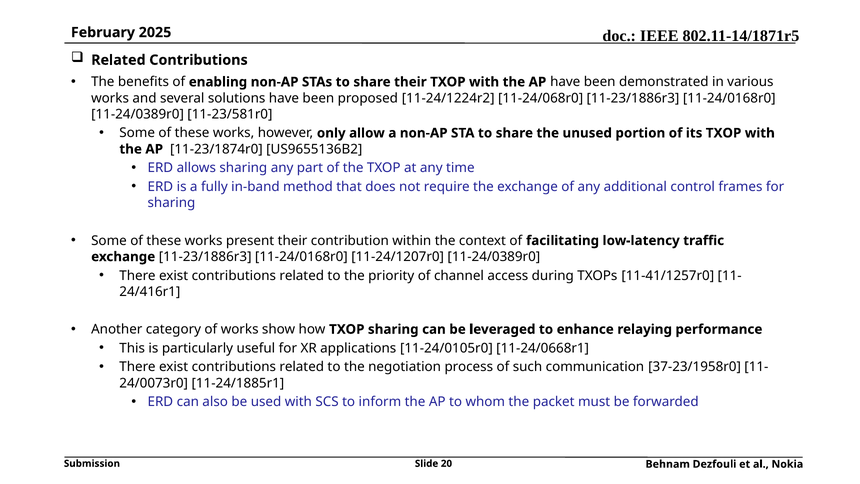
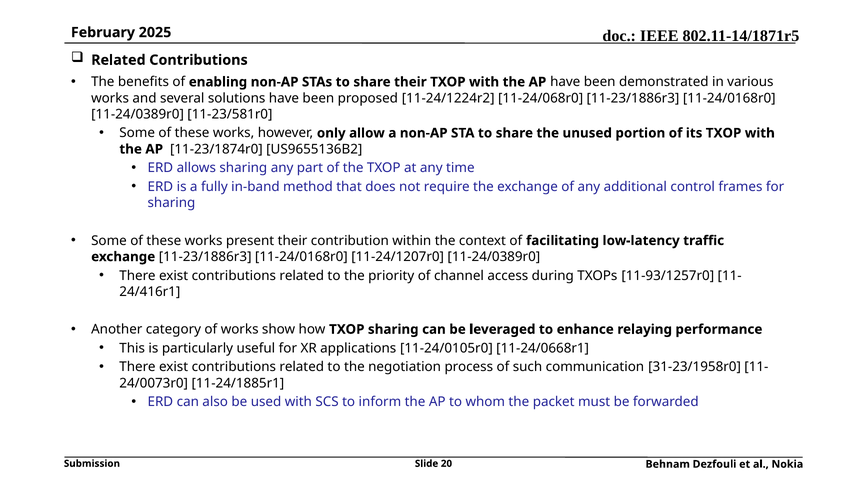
11-41/1257r0: 11-41/1257r0 -> 11-93/1257r0
37-23/1958r0: 37-23/1958r0 -> 31-23/1958r0
